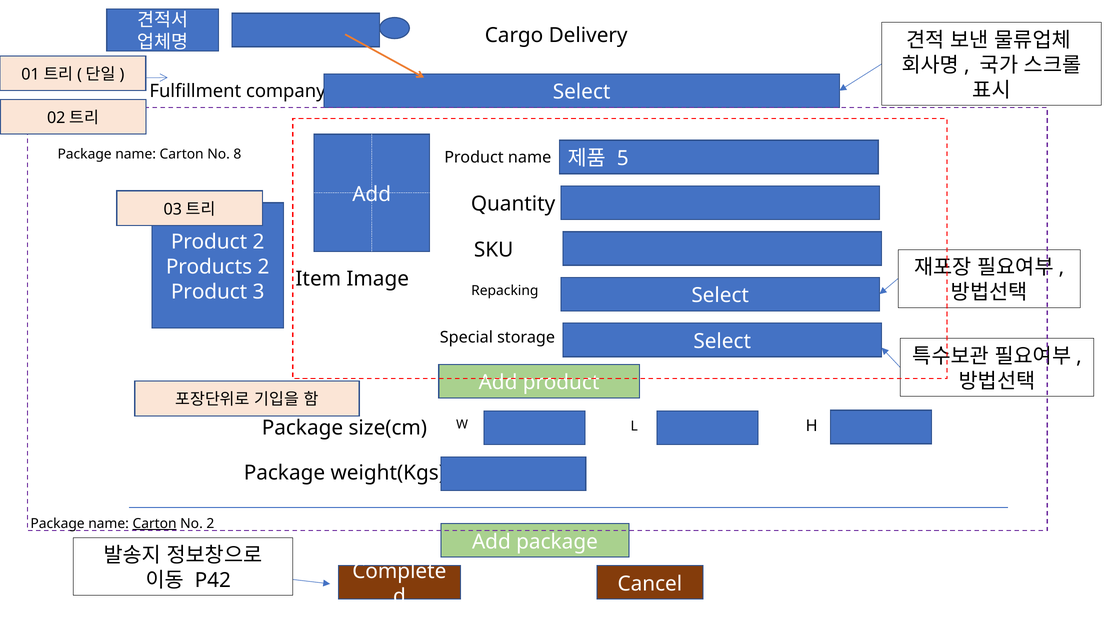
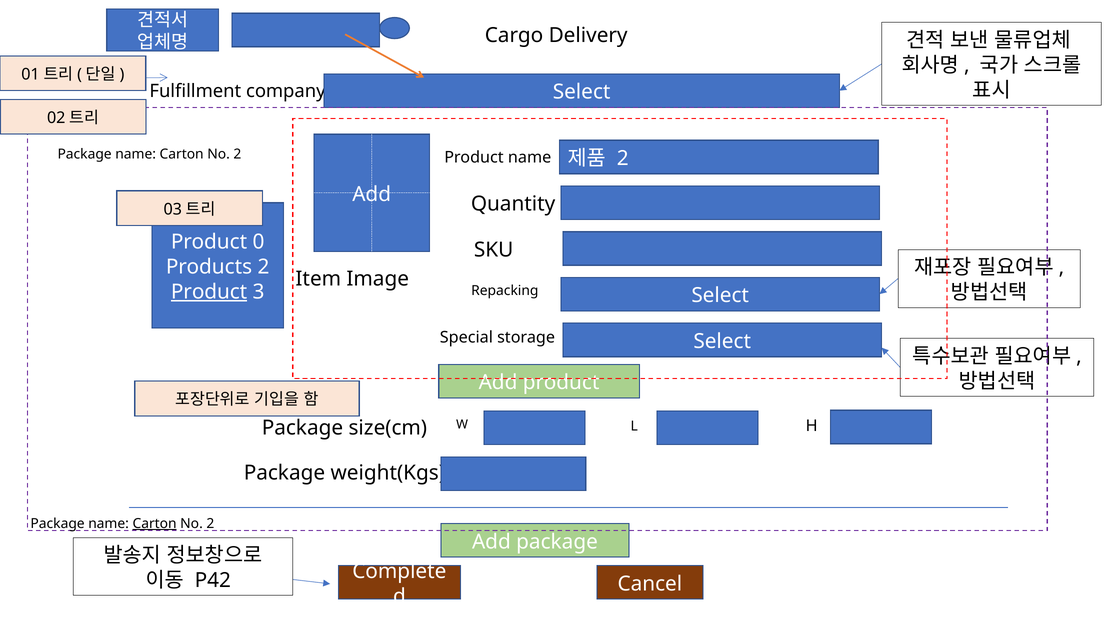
8 at (237, 154): 8 -> 2
5 at (623, 158): 5 -> 2
Product 2: 2 -> 0
Product at (209, 292) underline: none -> present
